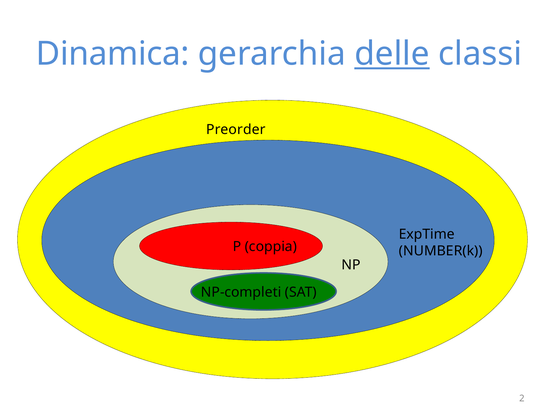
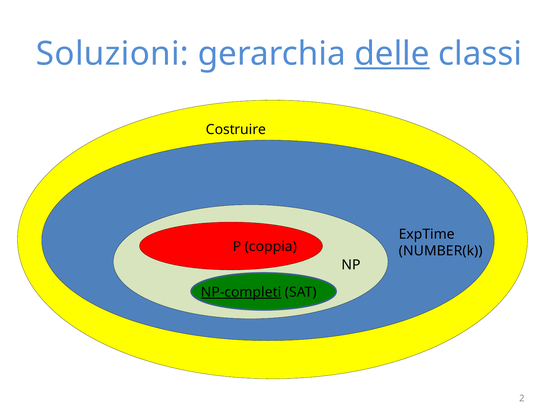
Dinamica: Dinamica -> Soluzioni
Preorder: Preorder -> Costruire
NP-completi underline: none -> present
